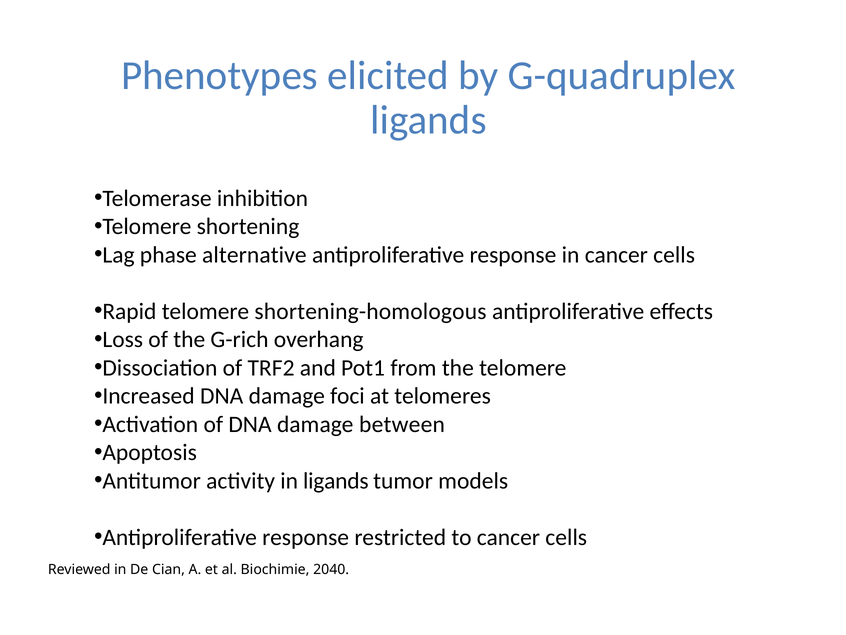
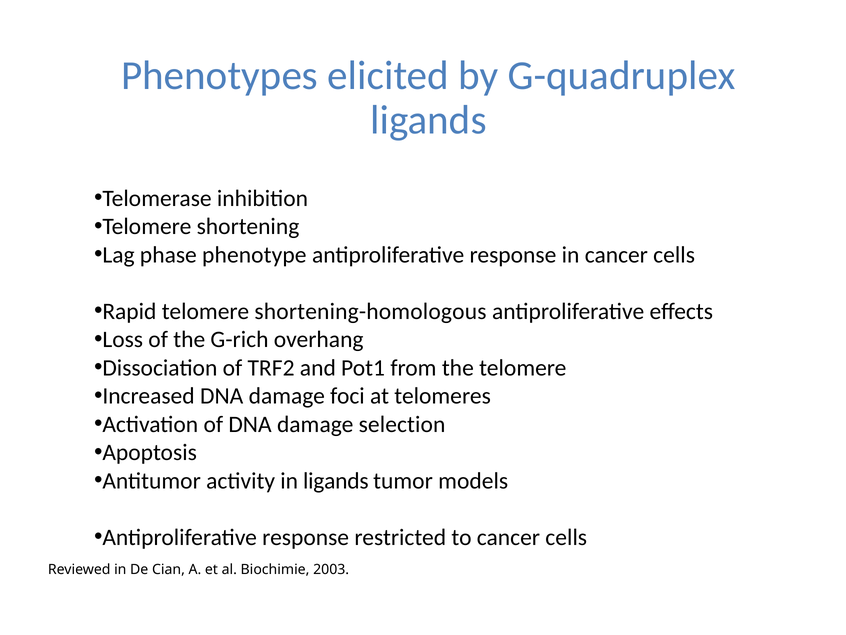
alternative: alternative -> phenotype
between: between -> selection
2040: 2040 -> 2003
